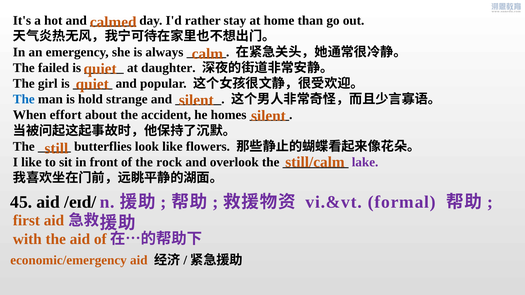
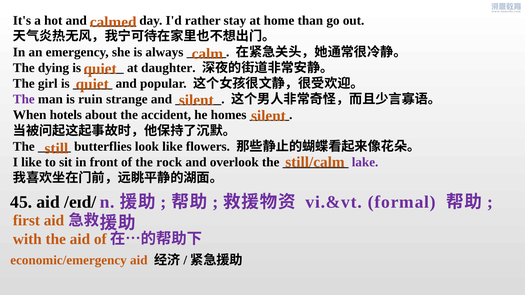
failed: failed -> dying
The at (24, 99) colour: blue -> purple
hold: hold -> ruin
effort: effort -> hotels
